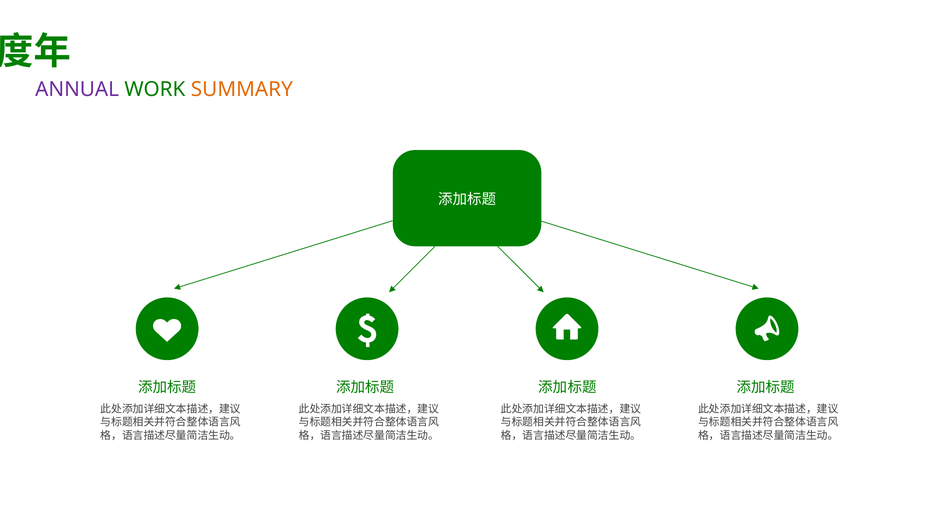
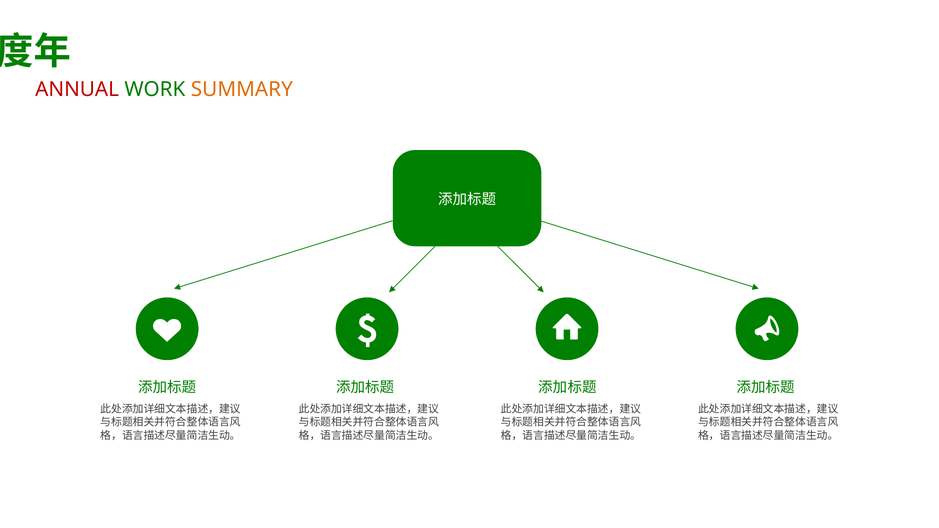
ANNUAL colour: purple -> red
